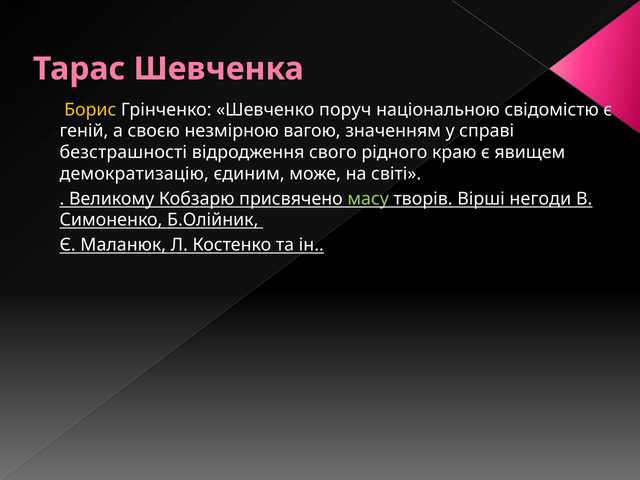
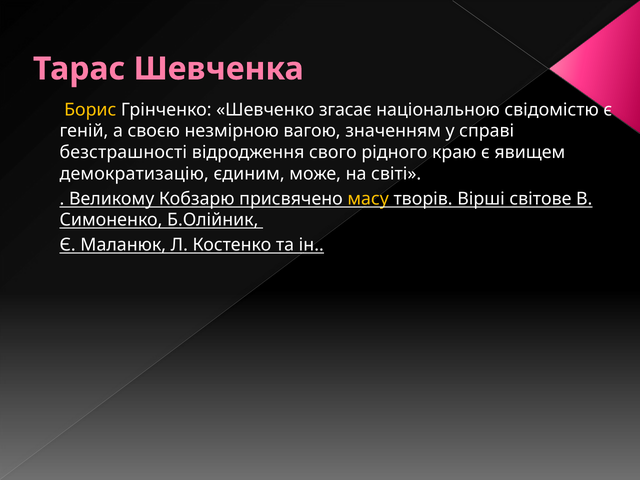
поруч: поруч -> згасає
масу colour: light green -> yellow
негоди: негоди -> світове
